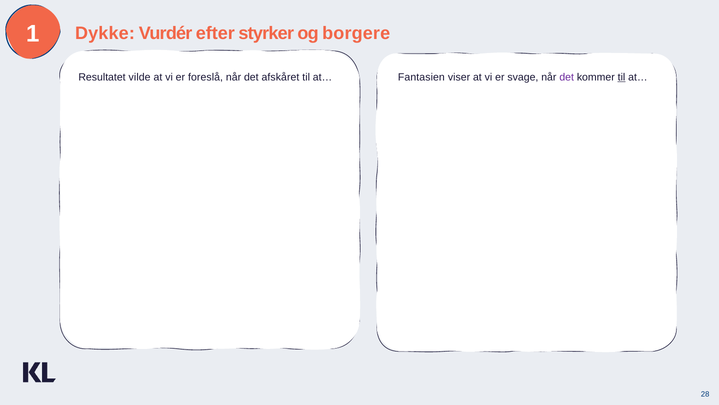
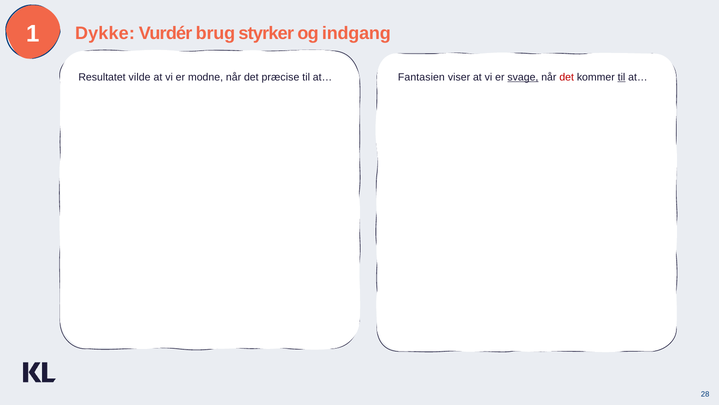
efter: efter -> brug
borgere: borgere -> indgang
foreslå: foreslå -> modne
afskåret: afskåret -> præcise
svage underline: none -> present
det at (567, 77) colour: purple -> red
